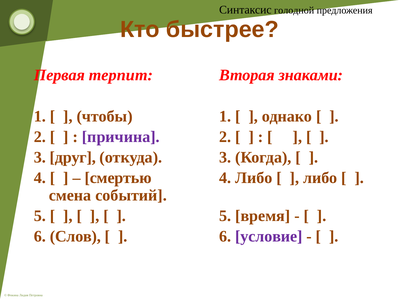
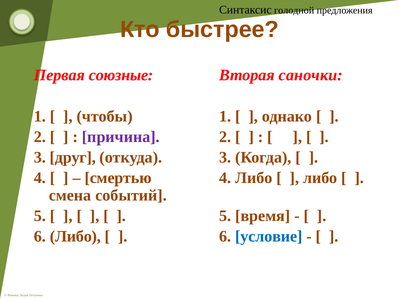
терпит: терпит -> союзные
знаками: знаками -> саночки
6 Слов: Слов -> Либо
условие colour: purple -> blue
